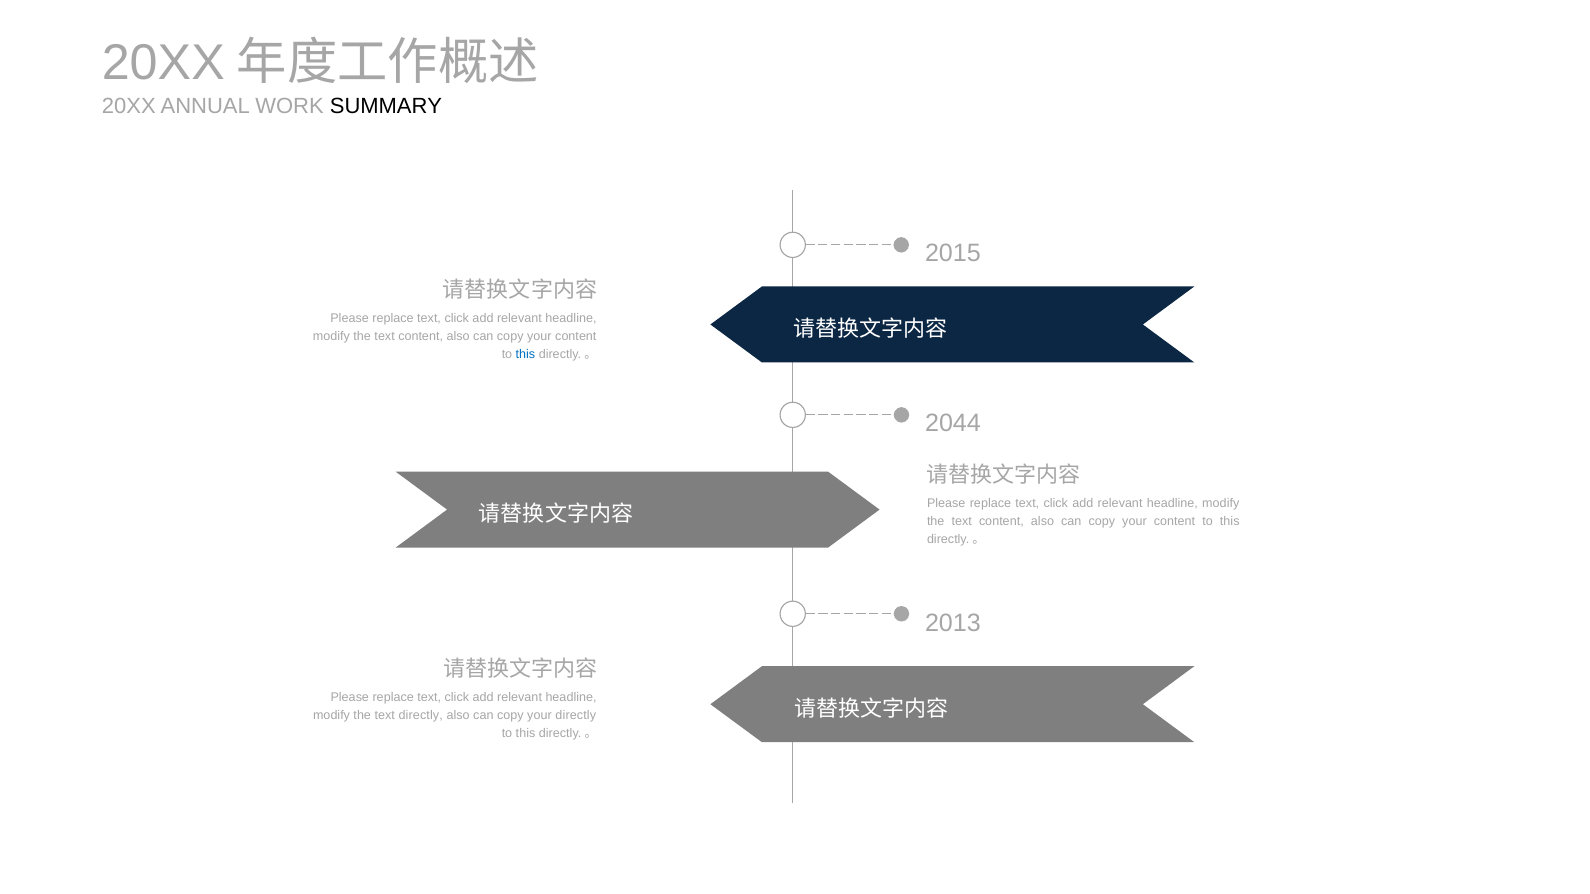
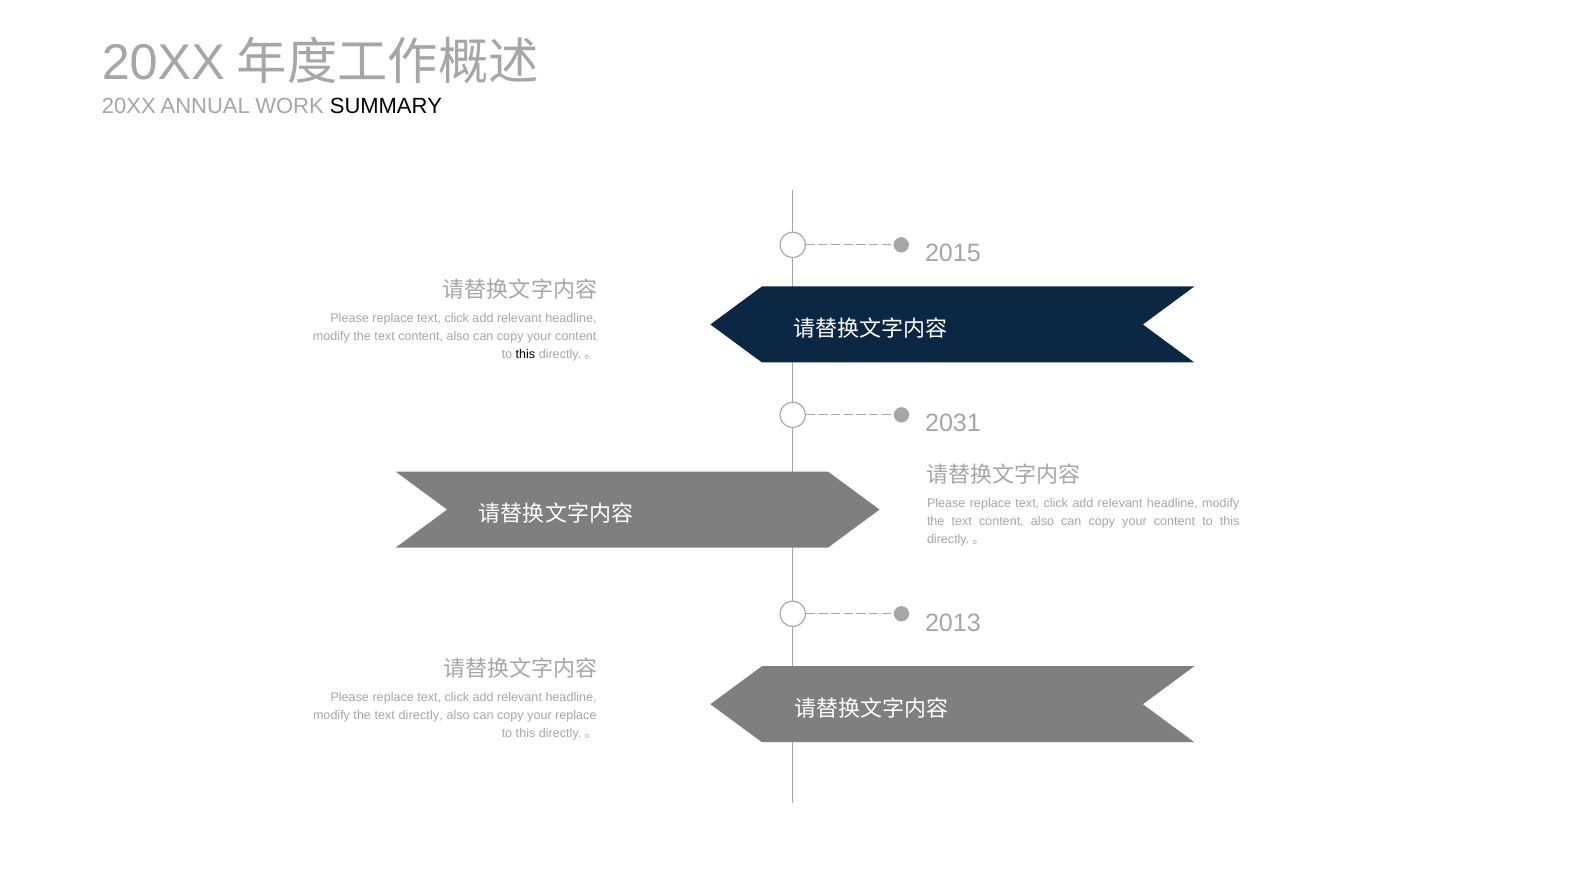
this at (525, 354) colour: blue -> black
2044: 2044 -> 2031
your directly: directly -> replace
